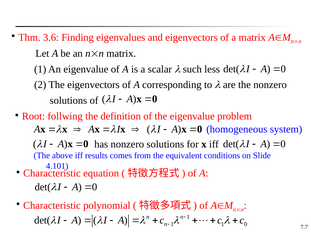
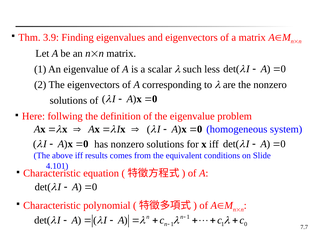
3.6: 3.6 -> 3.9
Root: Root -> Here
